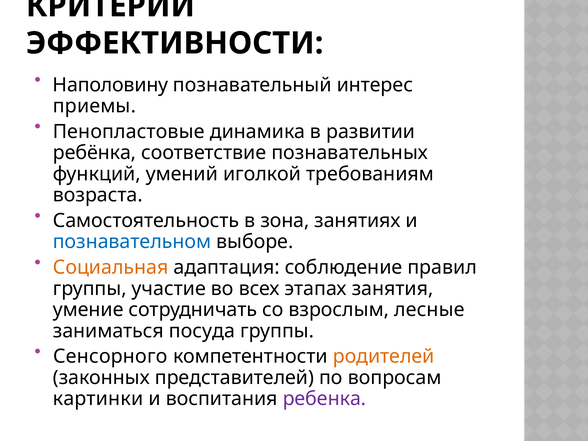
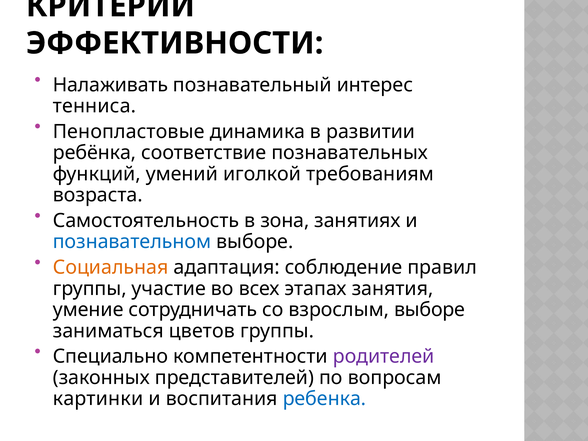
Наполовину: Наполовину -> Налаживать
приемы: приемы -> тенниса
взрослым лесные: лесные -> выборе
посуда: посуда -> цветов
Сенсорного: Сенсорного -> Специально
родителей colour: orange -> purple
ребенка colour: purple -> blue
